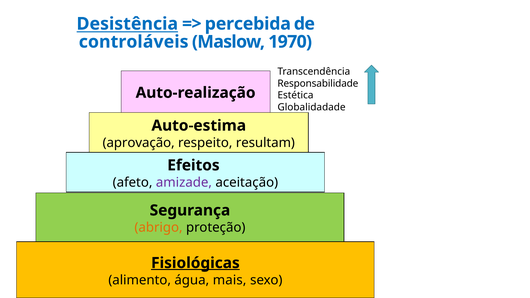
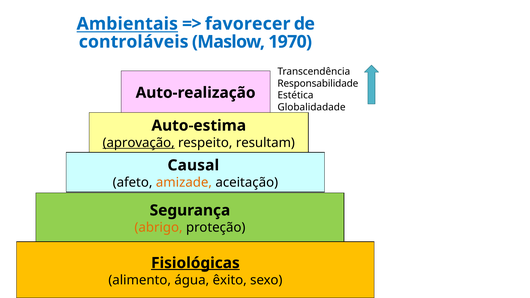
Desistência: Desistência -> Ambientais
percebida: percebida -> favorecer
aprovação underline: none -> present
Efeitos: Efeitos -> Causal
amizade colour: purple -> orange
mais: mais -> êxito
